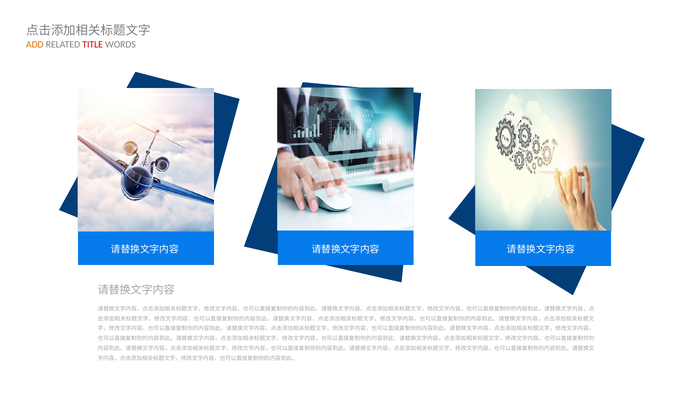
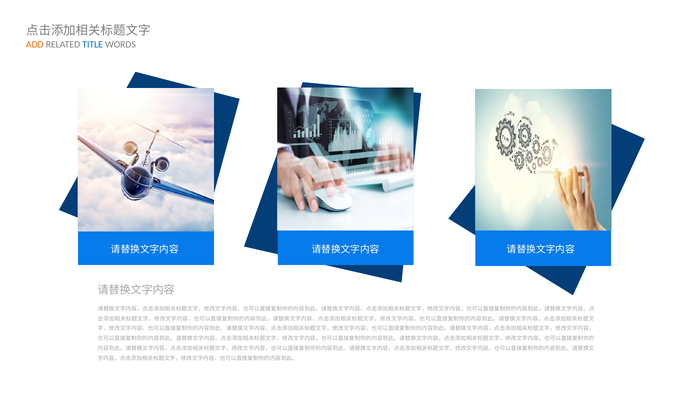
TITLE colour: red -> blue
